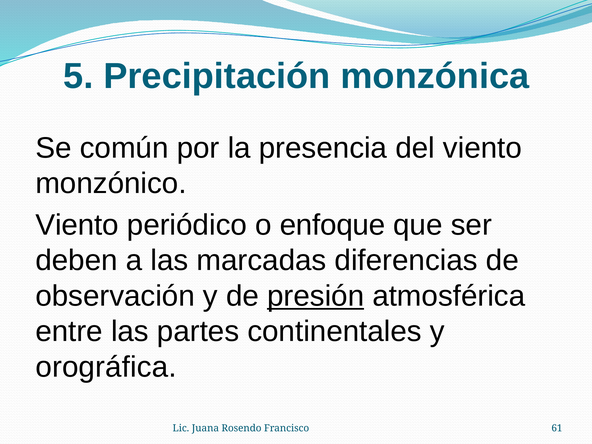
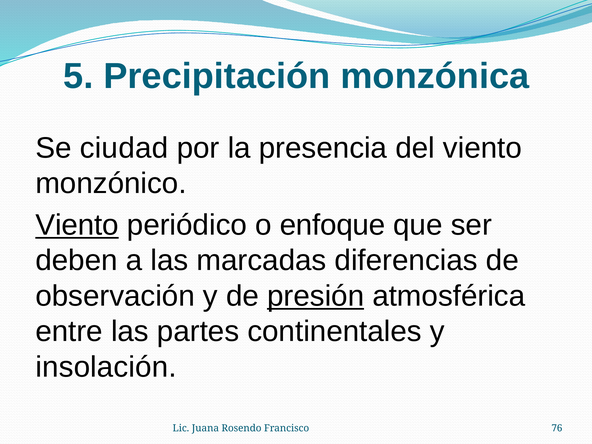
común: común -> ciudad
Viento at (77, 225) underline: none -> present
orográfica: orográfica -> insolación
61: 61 -> 76
